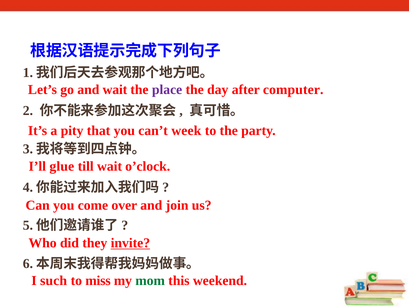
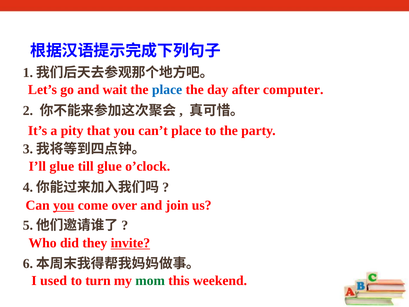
place at (167, 90) colour: purple -> blue
can’t week: week -> place
till wait: wait -> glue
you at (64, 205) underline: none -> present
such: such -> used
miss: miss -> turn
